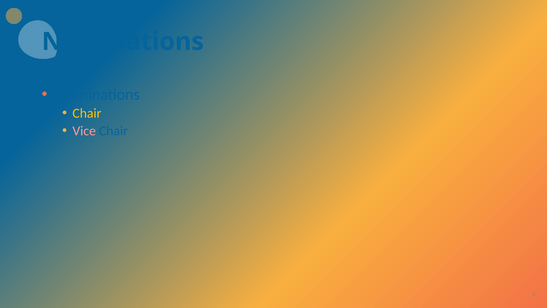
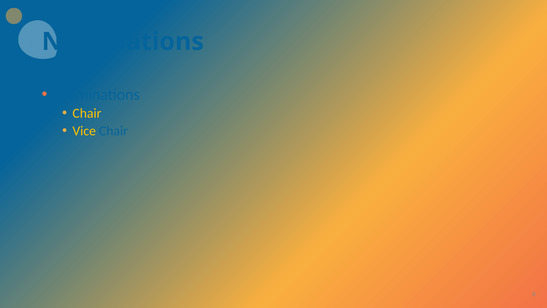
Vice colour: pink -> yellow
